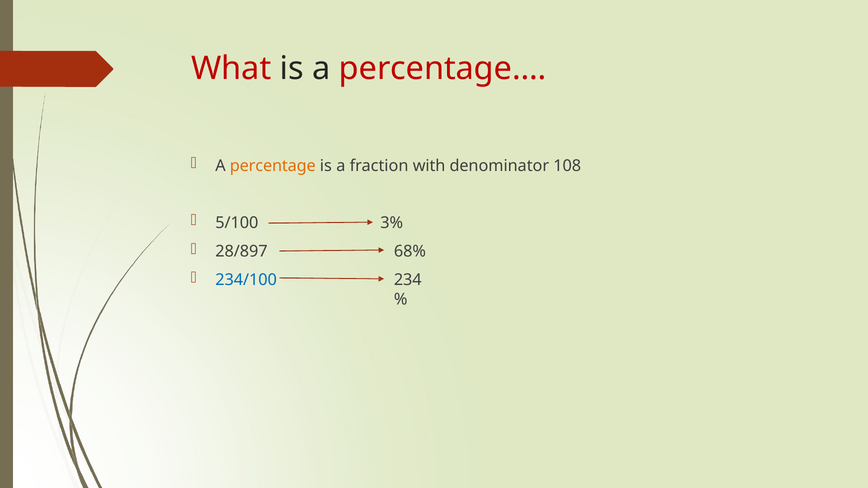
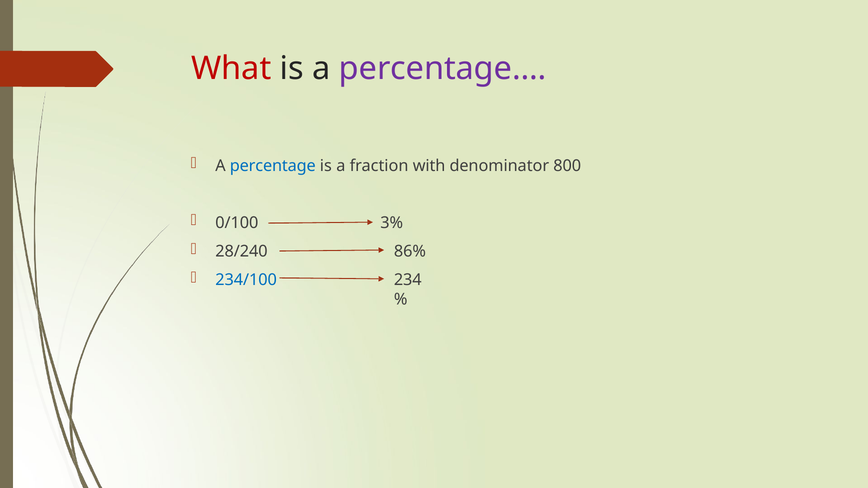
percentage… colour: red -> purple
percentage colour: orange -> blue
108: 108 -> 800
5/100: 5/100 -> 0/100
28/897: 28/897 -> 28/240
68%: 68% -> 86%
